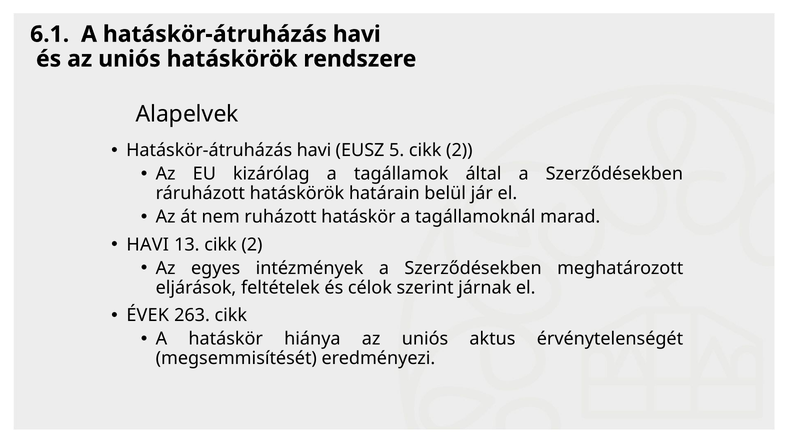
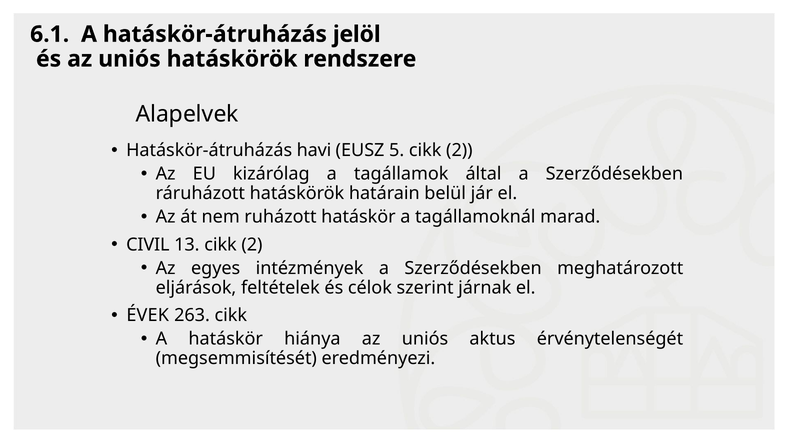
A hatáskör-átruházás havi: havi -> jelöl
HAVI at (148, 245): HAVI -> CIVIL
